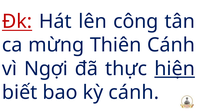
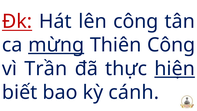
mừng underline: none -> present
Thiên Cánh: Cánh -> Công
Ngợi: Ngợi -> Trần
